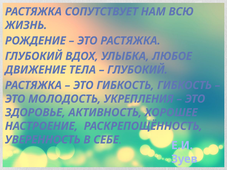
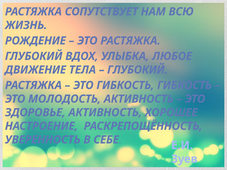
МОЛОДОСТЬ УКРЕПЛЕНИЯ: УКРЕПЛЕНИЯ -> АКТИВНОСТЬ
